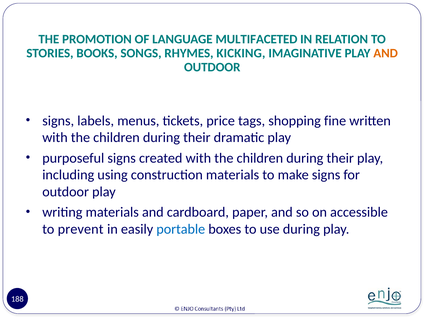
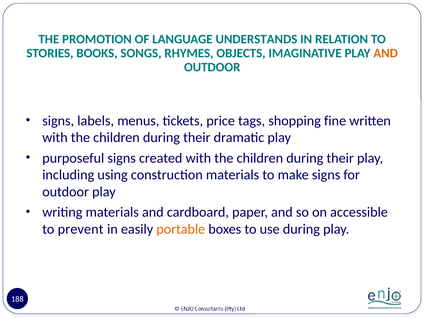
MULTIFACETED: MULTIFACETED -> UNDERSTANDS
KICKING: KICKING -> OBJECTS
portable colour: blue -> orange
